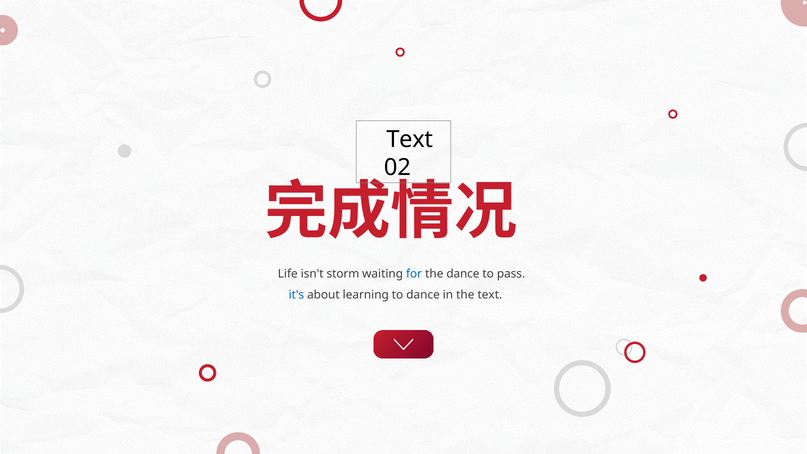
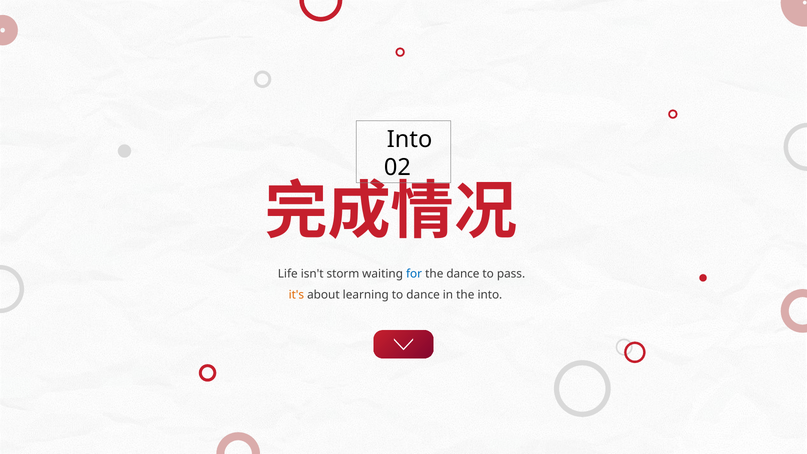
Text at (410, 139): Text -> Into
it's colour: blue -> orange
the text: text -> into
